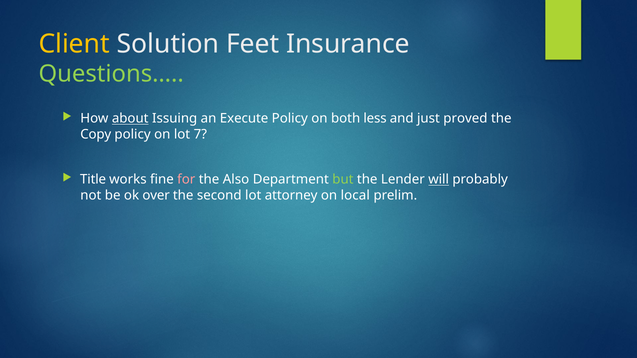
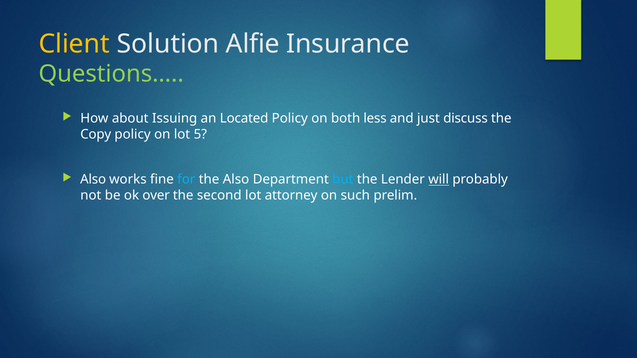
Feet: Feet -> Alfie
about underline: present -> none
Execute: Execute -> Located
proved: proved -> discuss
7: 7 -> 5
Title at (93, 180): Title -> Also
for colour: pink -> light blue
but colour: light green -> light blue
local: local -> such
